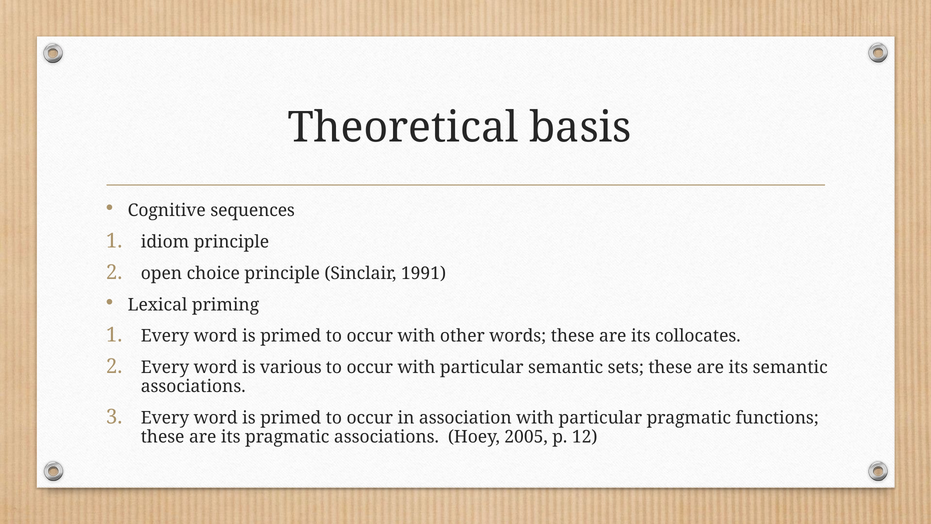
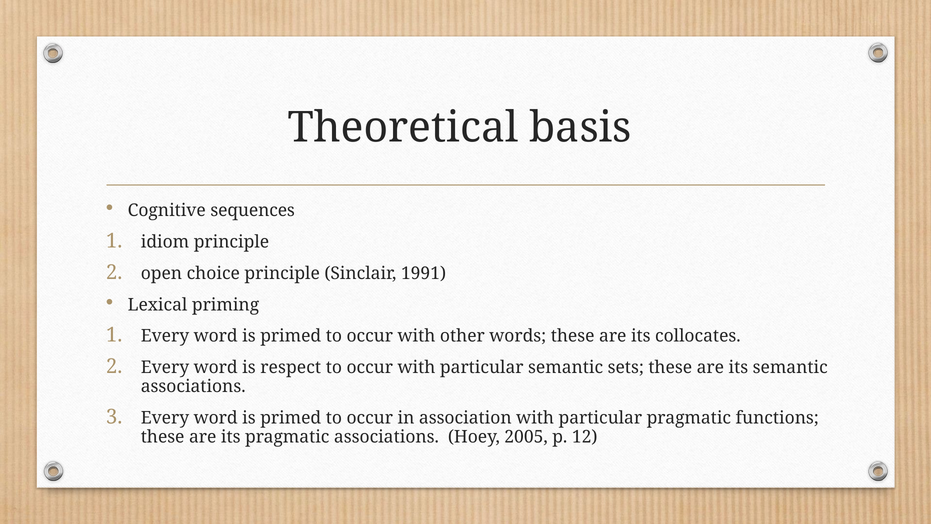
various: various -> respect
